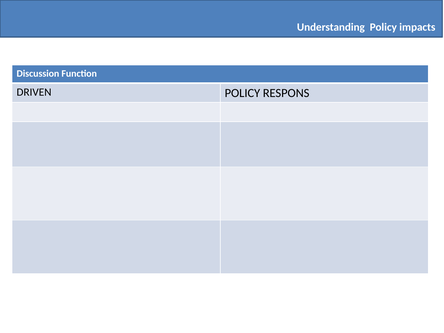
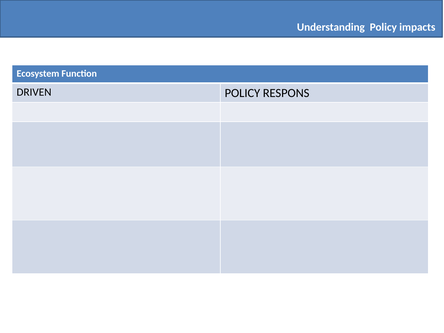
Discussion: Discussion -> Ecosystem
